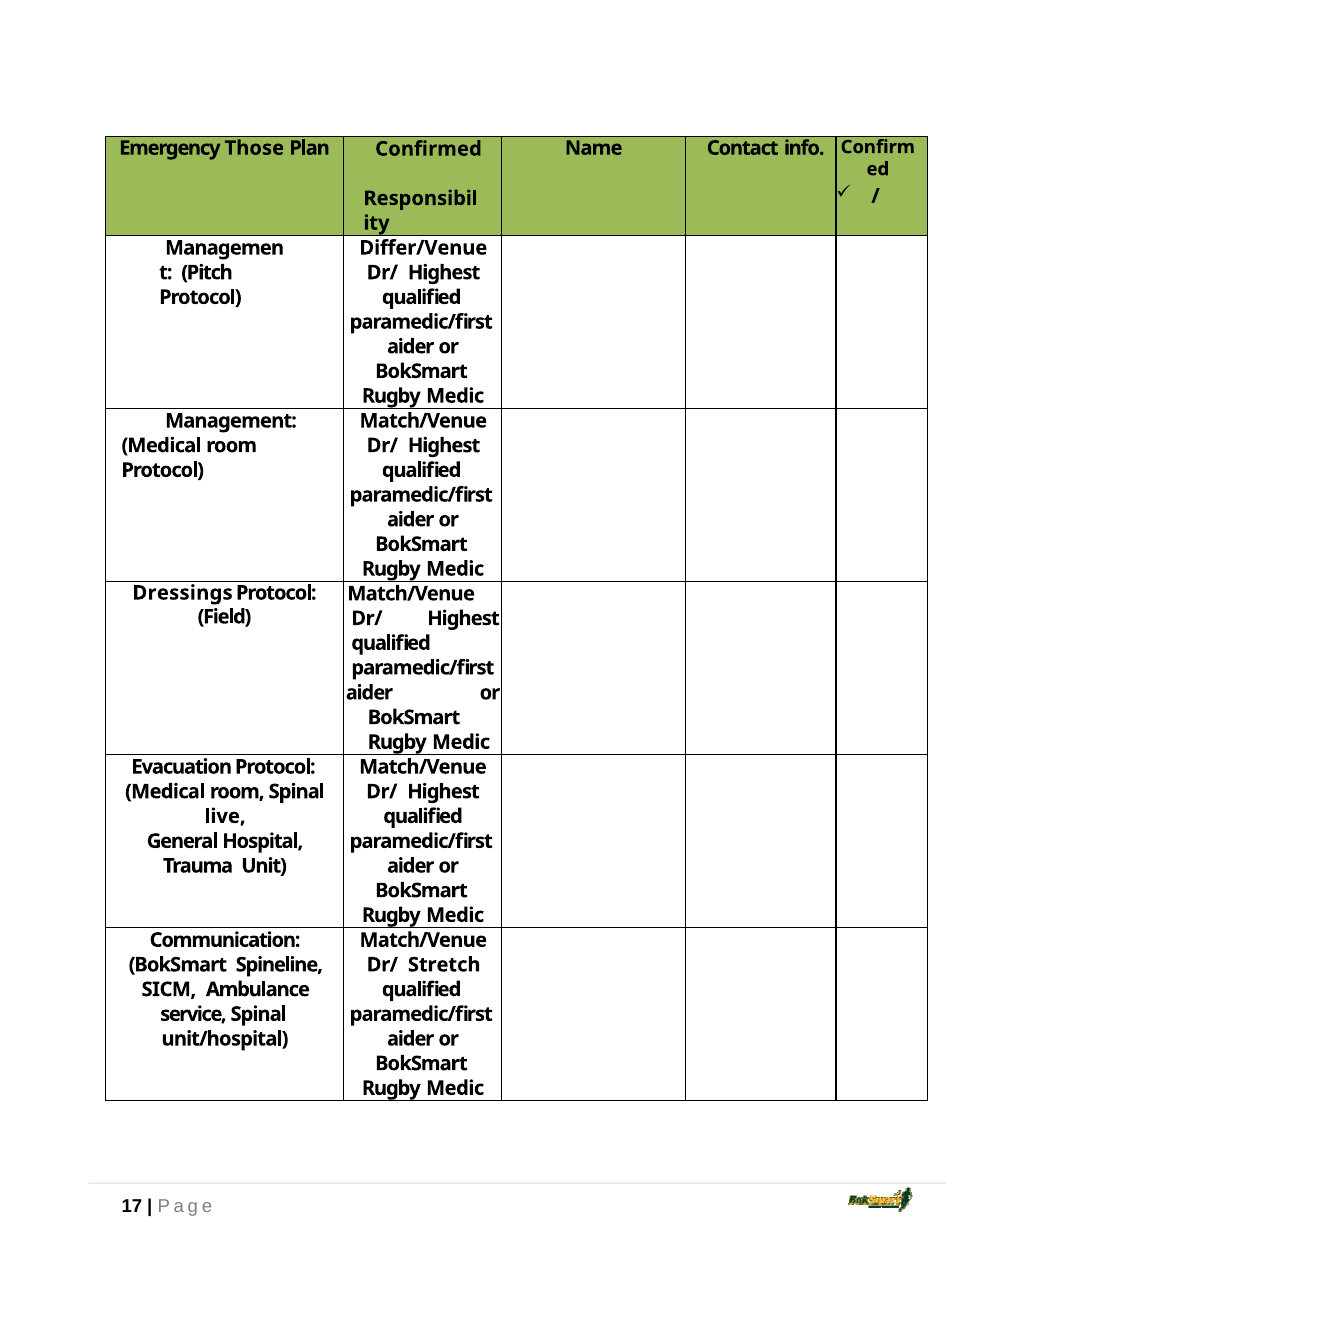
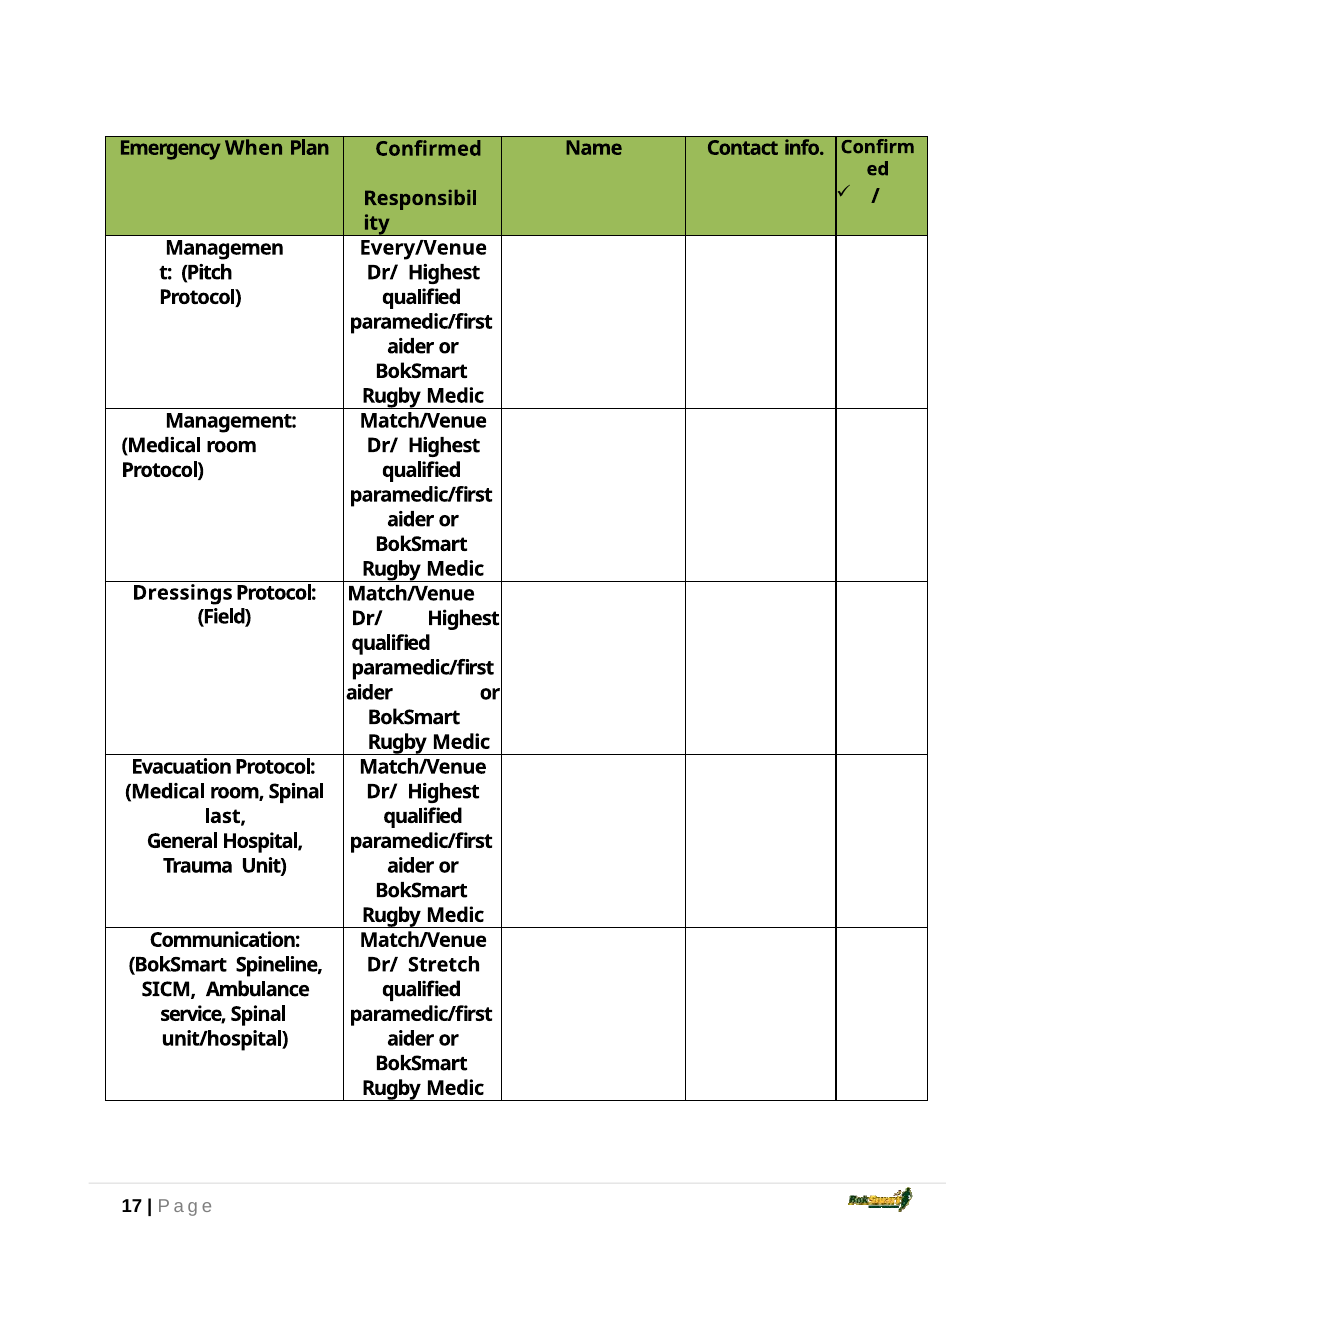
Those: Those -> When
Differ/Venue: Differ/Venue -> Every/Venue
live: live -> last
